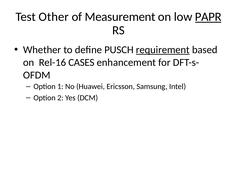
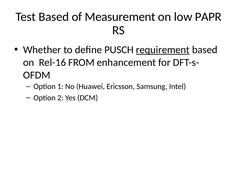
Test Other: Other -> Based
PAPR underline: present -> none
CASES: CASES -> FROM
